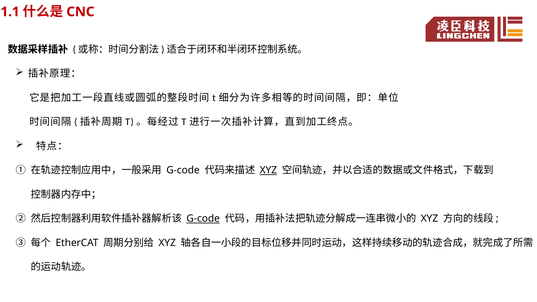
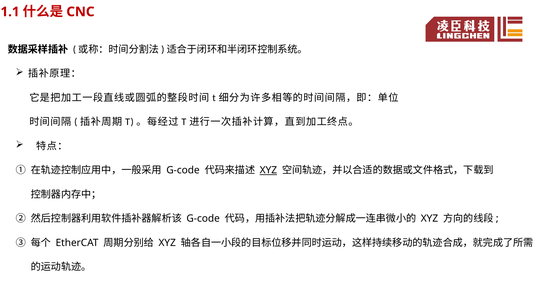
G-code at (203, 219) underline: present -> none
